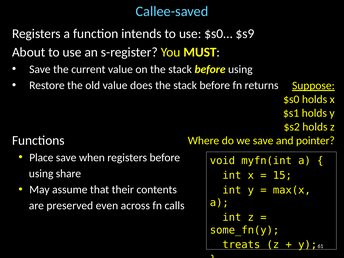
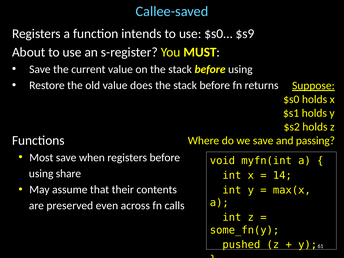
pointer: pointer -> passing
Place: Place -> Most
15: 15 -> 14
treats: treats -> pushed
